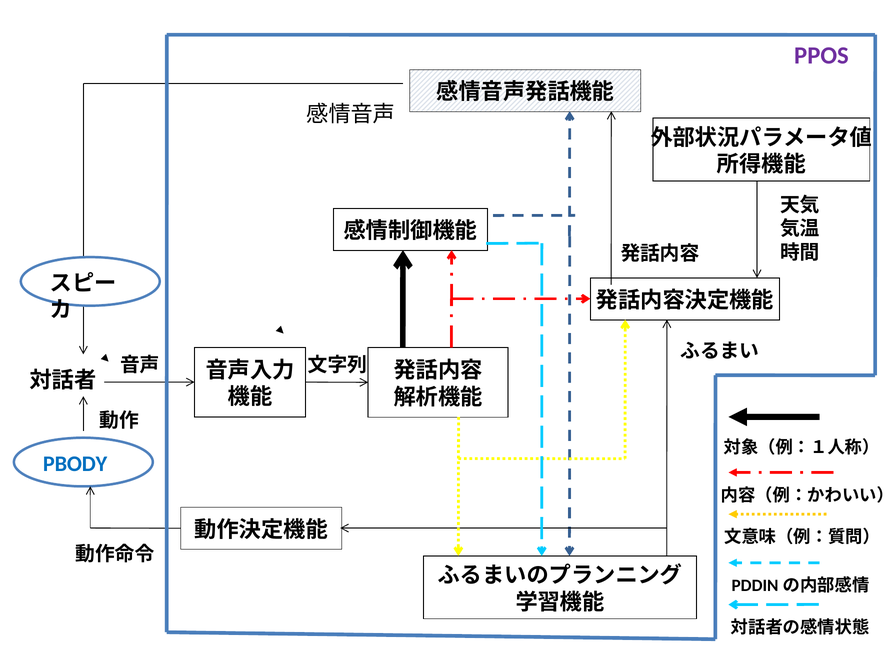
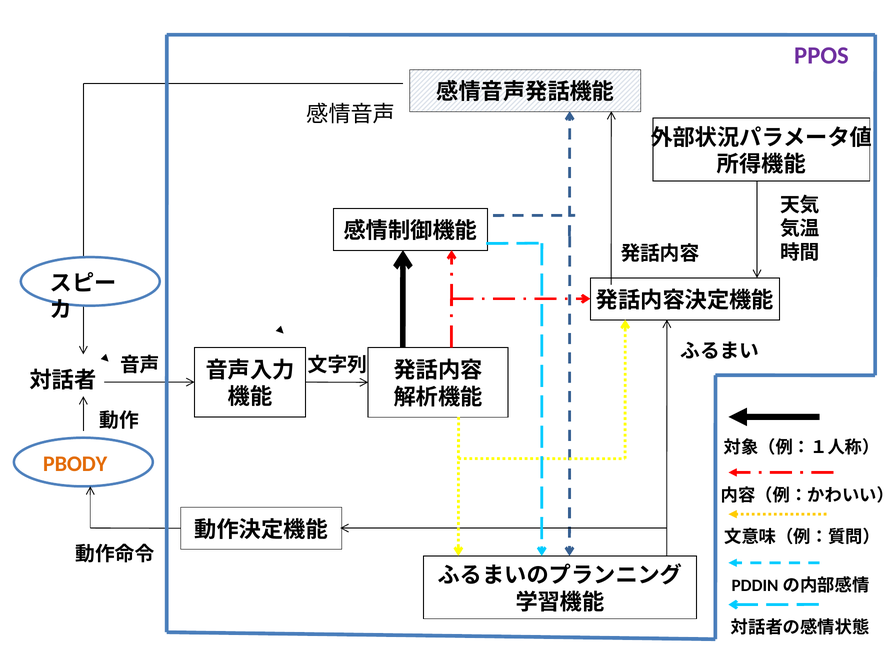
PBODY colour: blue -> orange
